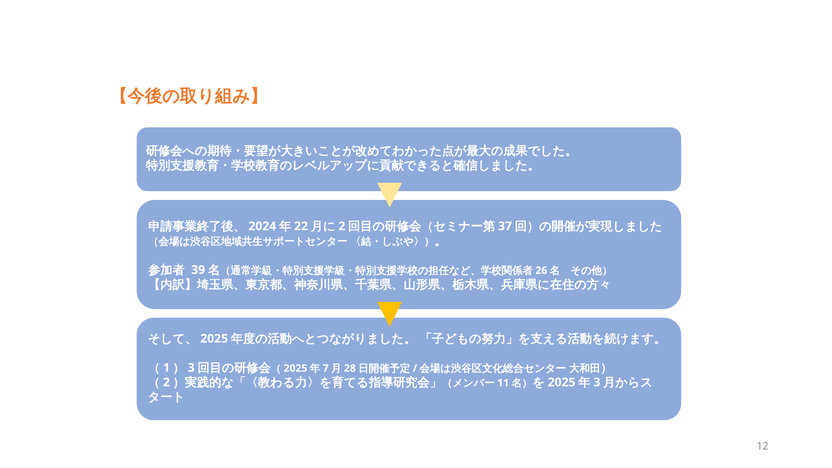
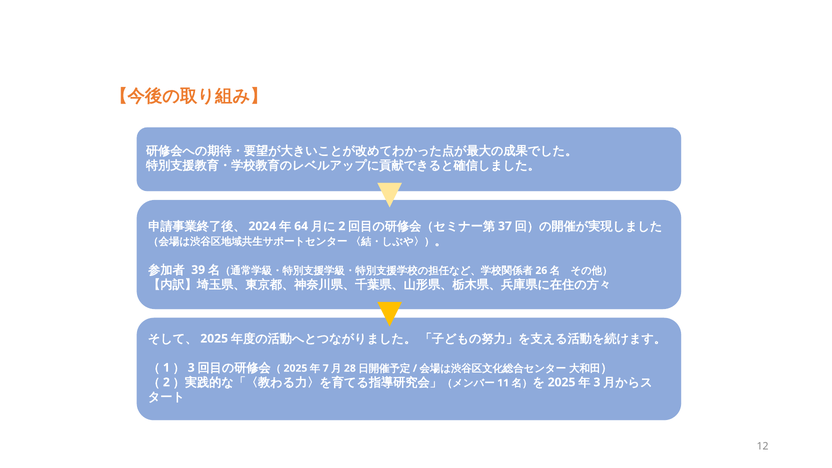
22: 22 -> 64
